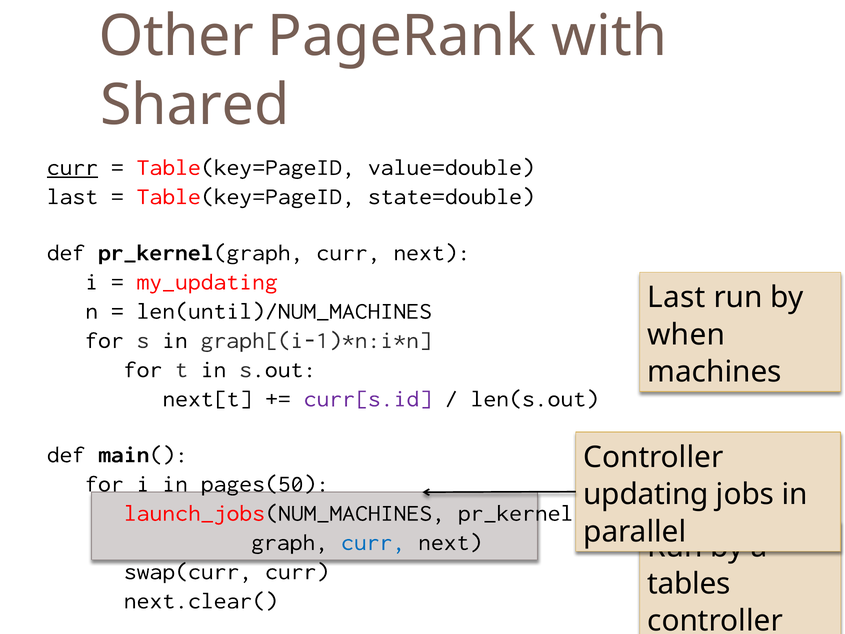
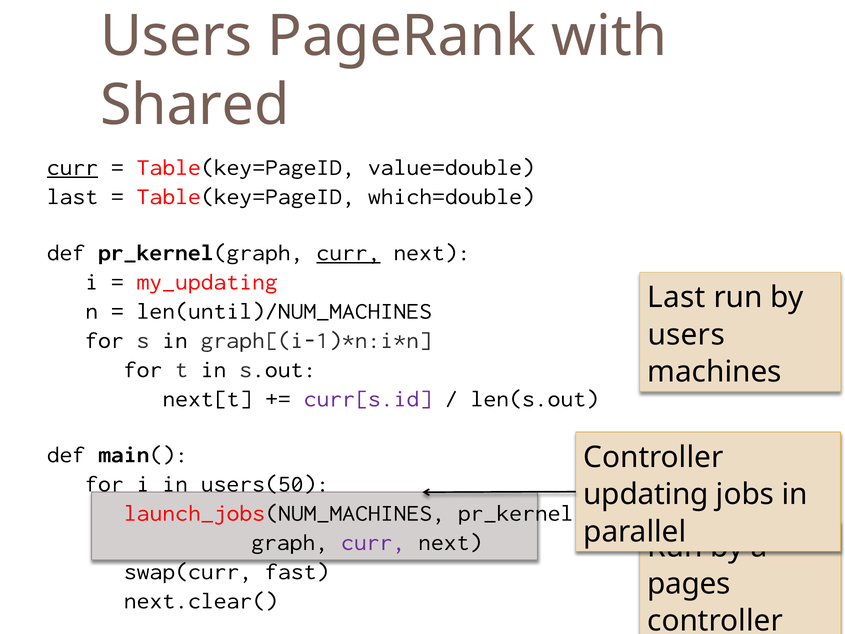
Other at (176, 36): Other -> Users
state=double: state=double -> which=double
curr at (348, 252) underline: none -> present
when at (686, 335): when -> users
pages(50: pages(50 -> users(50
curr at (373, 542) colour: blue -> purple
swap(curr curr: curr -> fast
tables: tables -> pages
